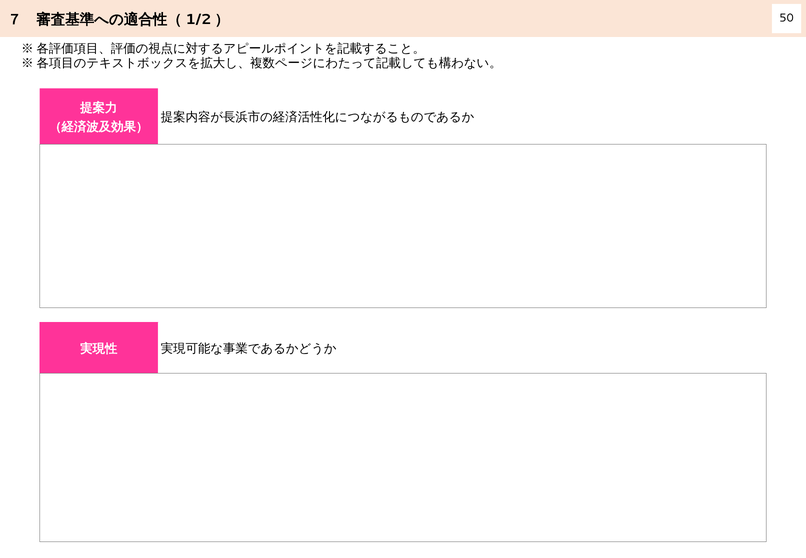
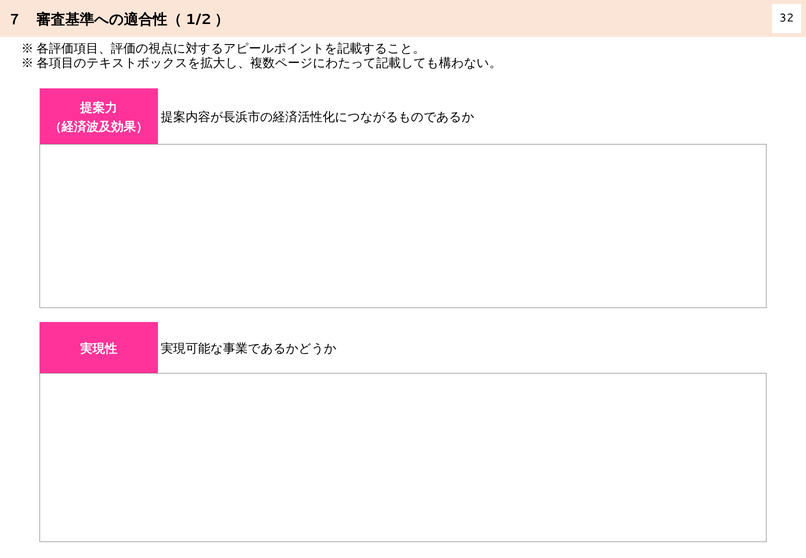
50: 50 -> 32
